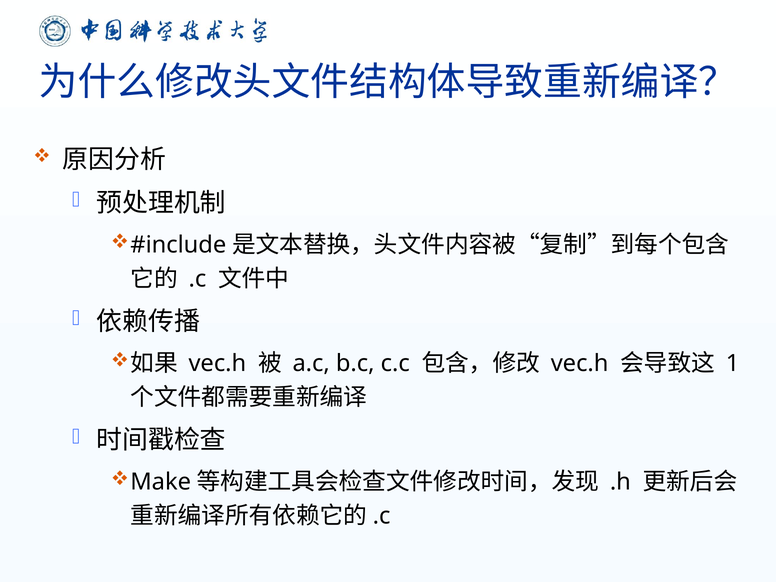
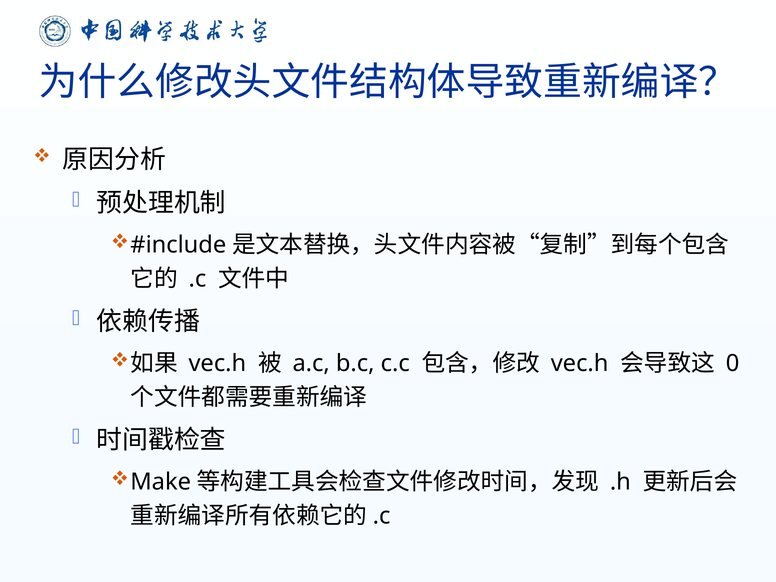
1: 1 -> 0
